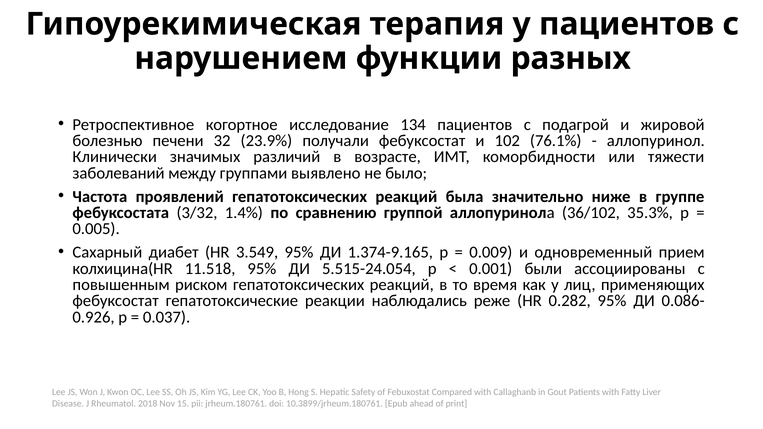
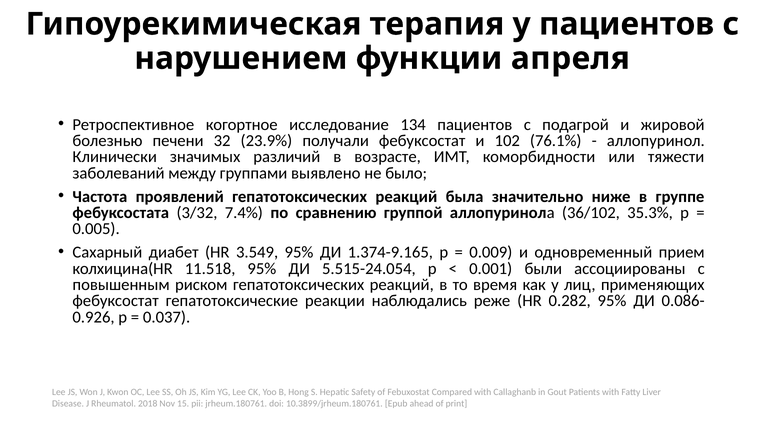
разных: разных -> апреля
1.4%: 1.4% -> 7.4%
